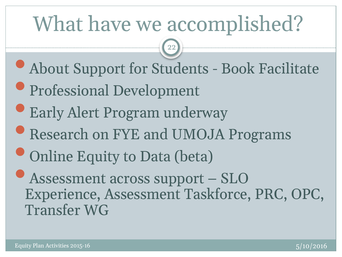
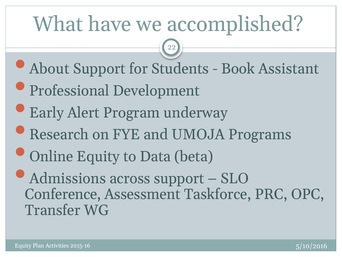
Facilitate: Facilitate -> Assistant
Assessment at (68, 178): Assessment -> Admissions
Experience: Experience -> Conference
